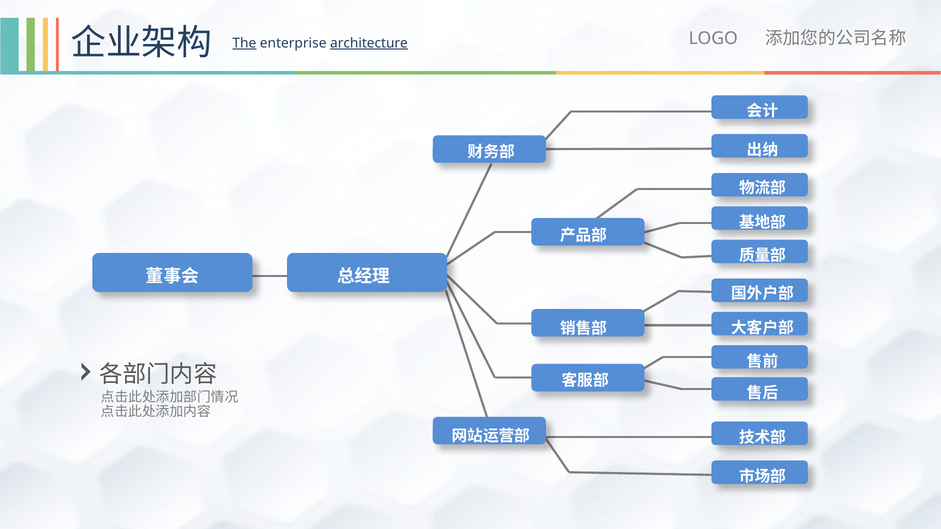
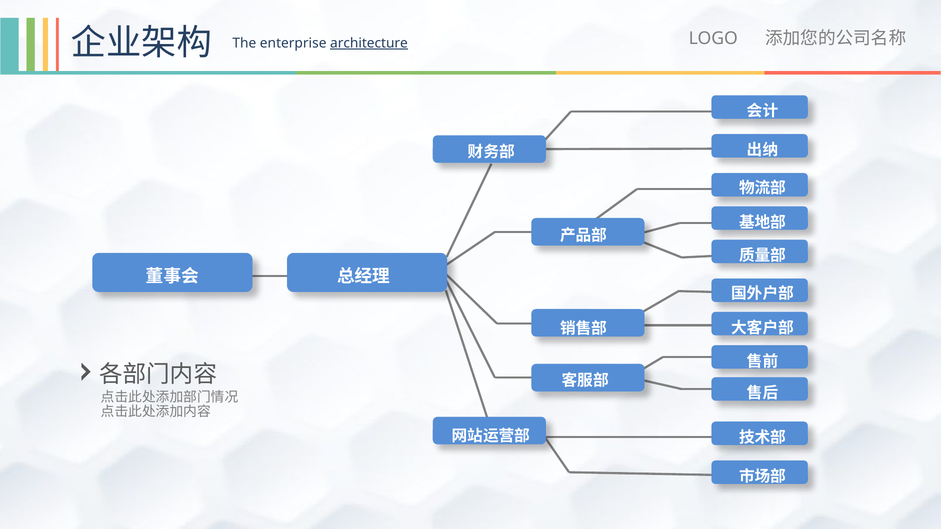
The underline: present -> none
